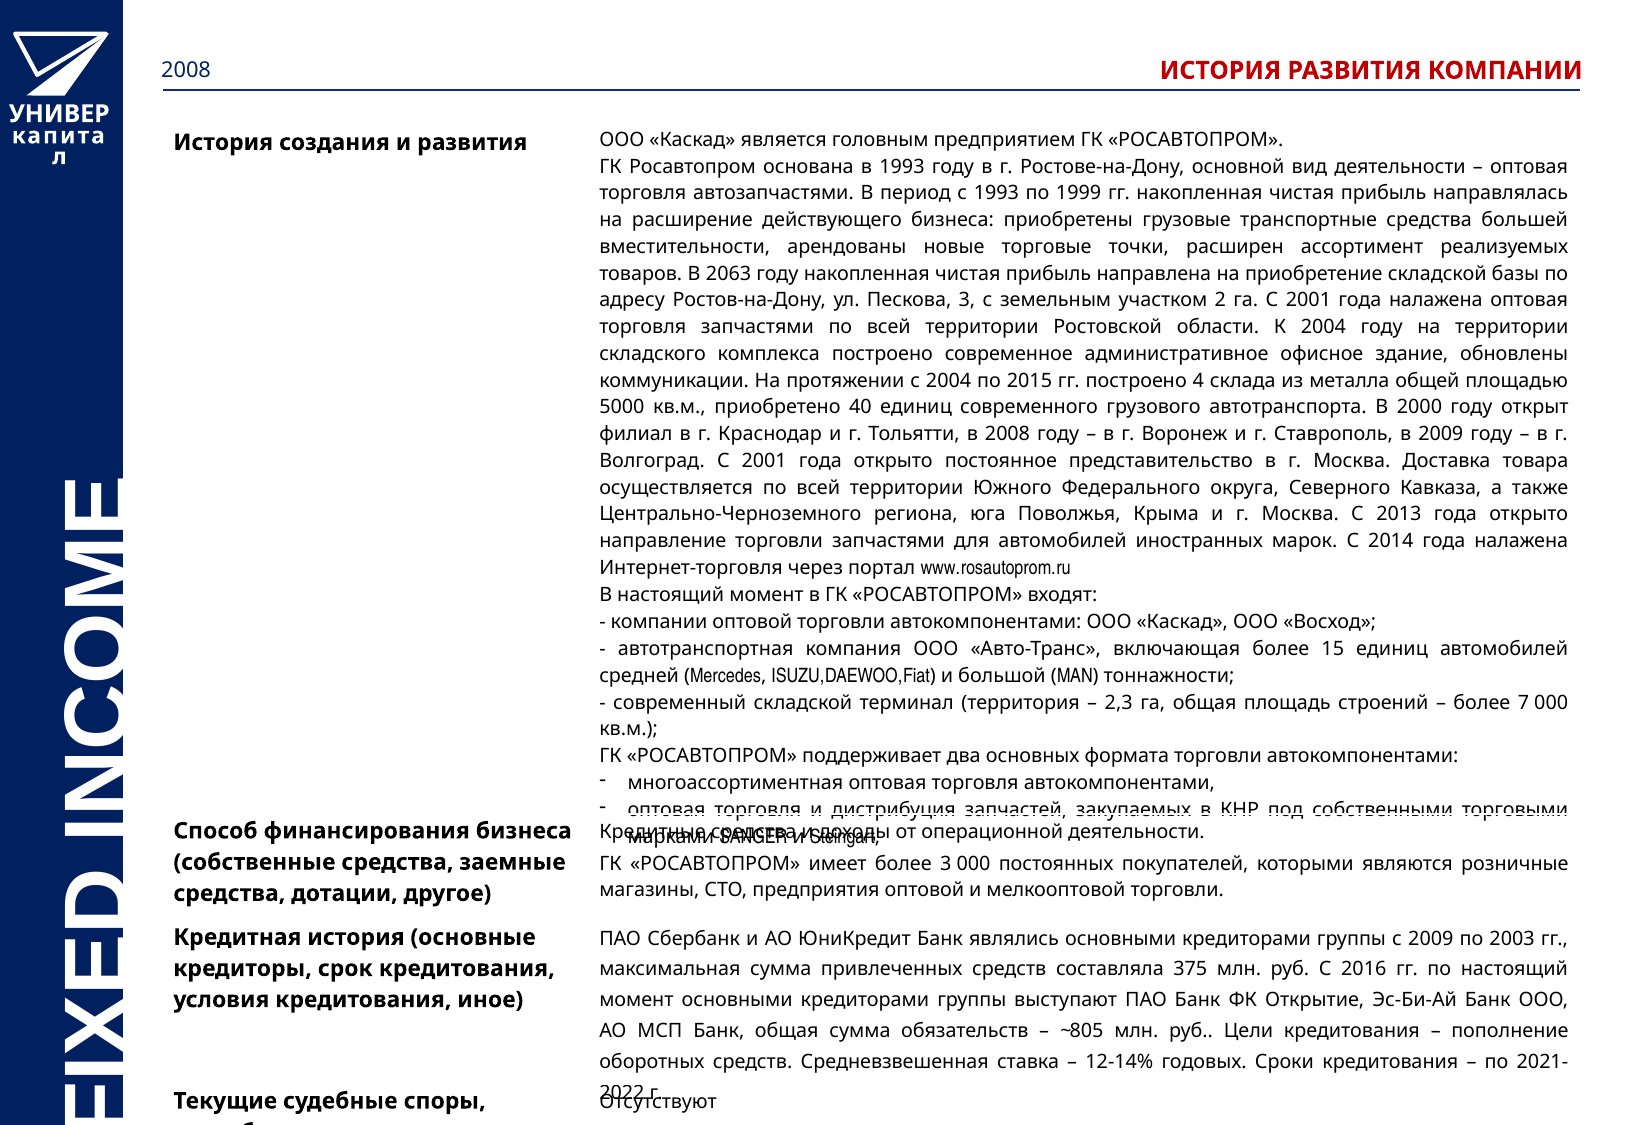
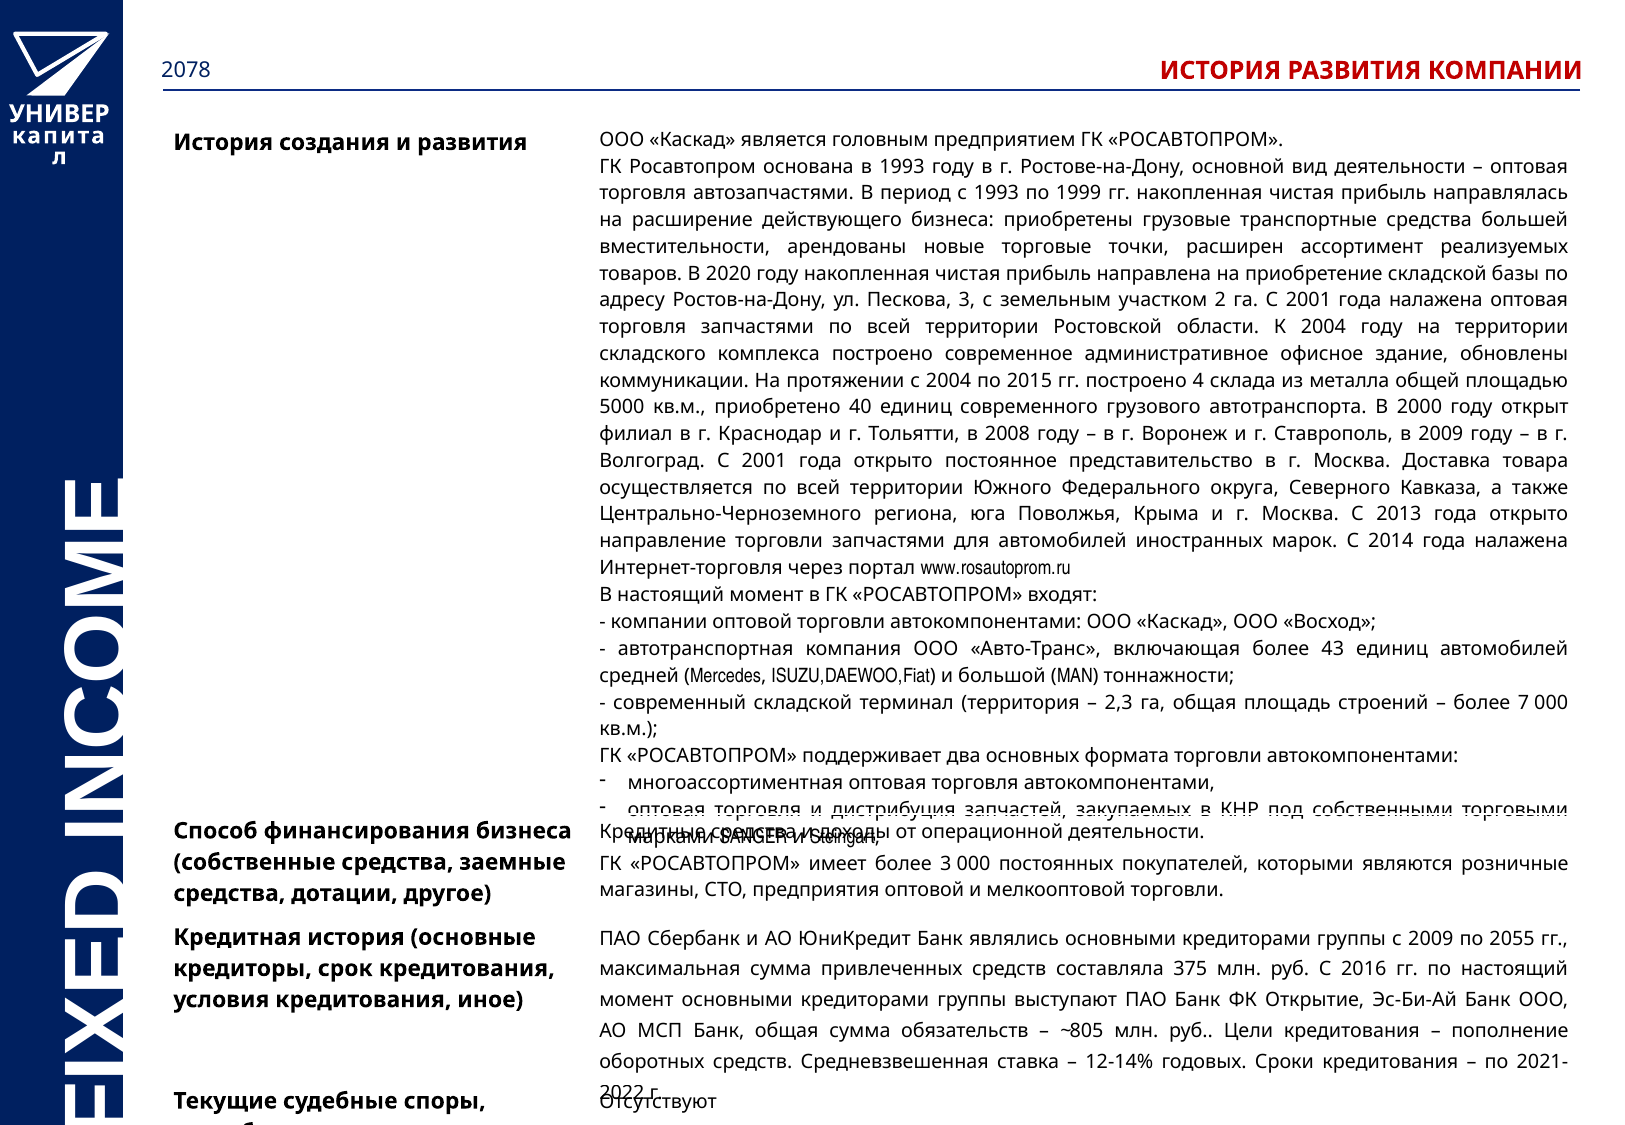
2008 at (186, 70): 2008 -> 2078
2063: 2063 -> 2020
15: 15 -> 43
2003: 2003 -> 2055
